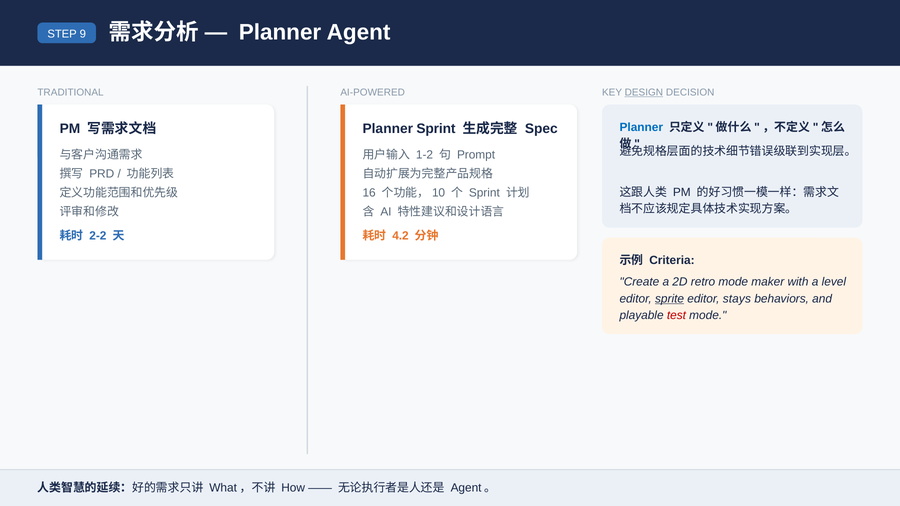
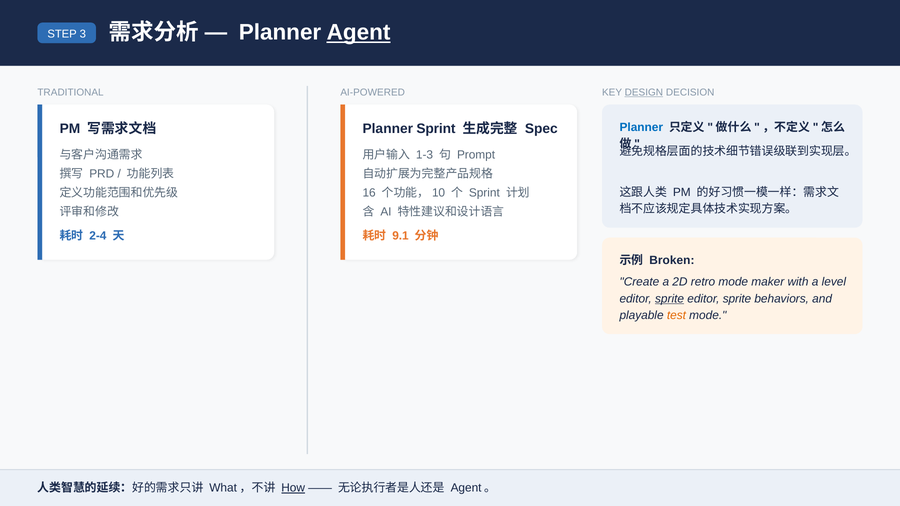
Agent underline: none -> present
9: 9 -> 3
1-2: 1-2 -> 1-3
2-2: 2-2 -> 2-4
4.2: 4.2 -> 9.1
Criteria: Criteria -> Broken
stays at (737, 299): stays -> sprite
test colour: red -> orange
How underline: none -> present
